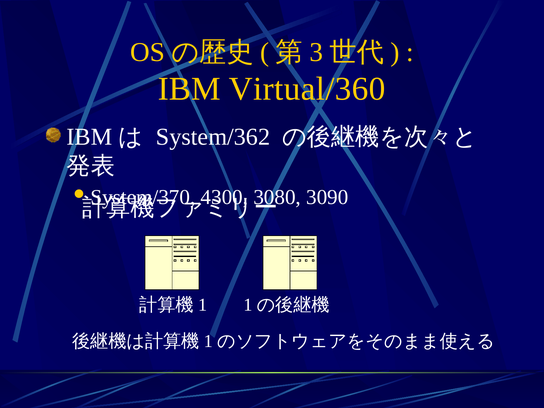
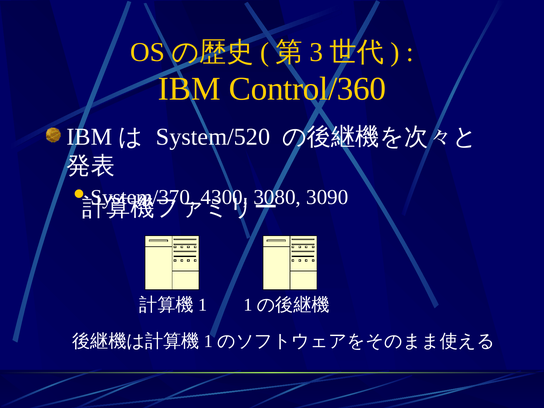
Virtual/360: Virtual/360 -> Control/360
System/362: System/362 -> System/520
